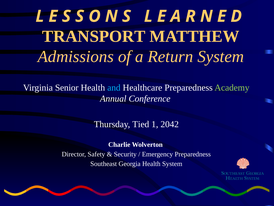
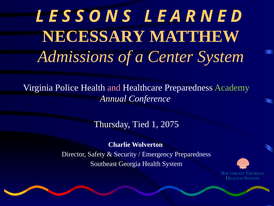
TRANSPORT: TRANSPORT -> NECESSARY
Return: Return -> Center
Senior: Senior -> Police
and colour: light blue -> pink
2042: 2042 -> 2075
